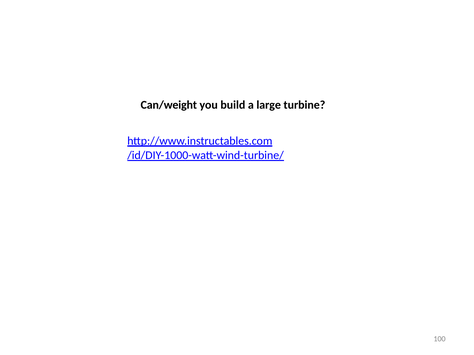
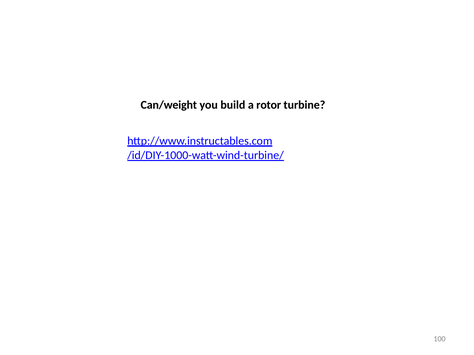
large: large -> rotor
